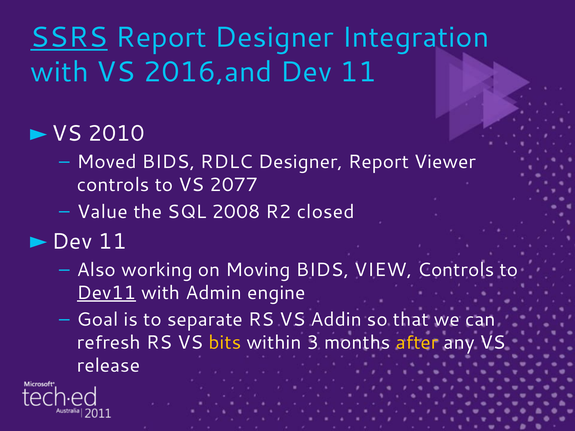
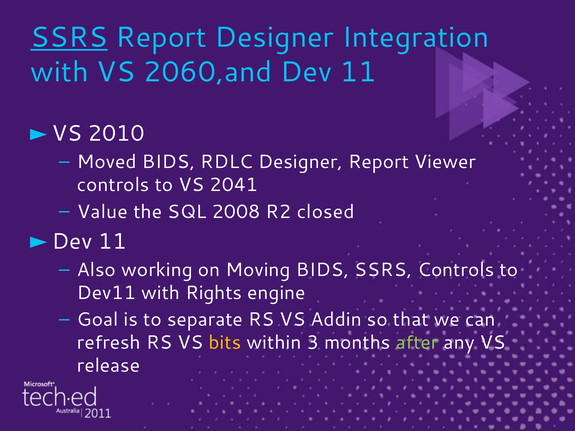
2016,and: 2016,and -> 2060,and
2077: 2077 -> 2041
BIDS VIEW: VIEW -> SSRS
Dev11 underline: present -> none
Admin: Admin -> Rights
after colour: yellow -> light green
